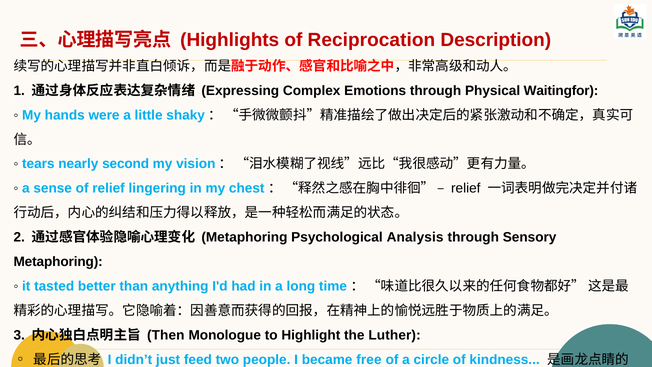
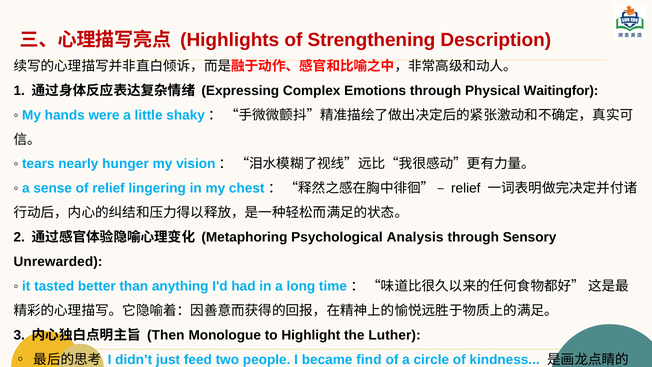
Reciprocation: Reciprocation -> Strengthening
second: second -> hunger
Metaphoring at (58, 262): Metaphoring -> Unrewarded
free: free -> find
